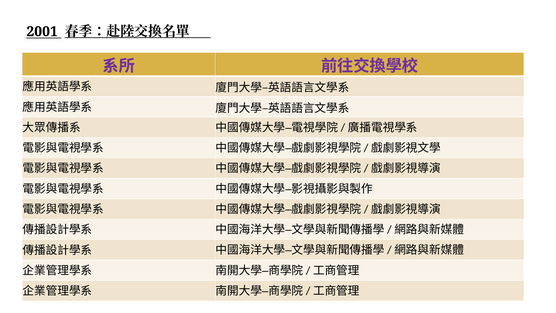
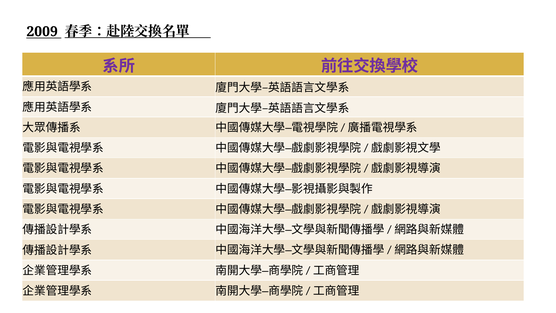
2001: 2001 -> 2009
